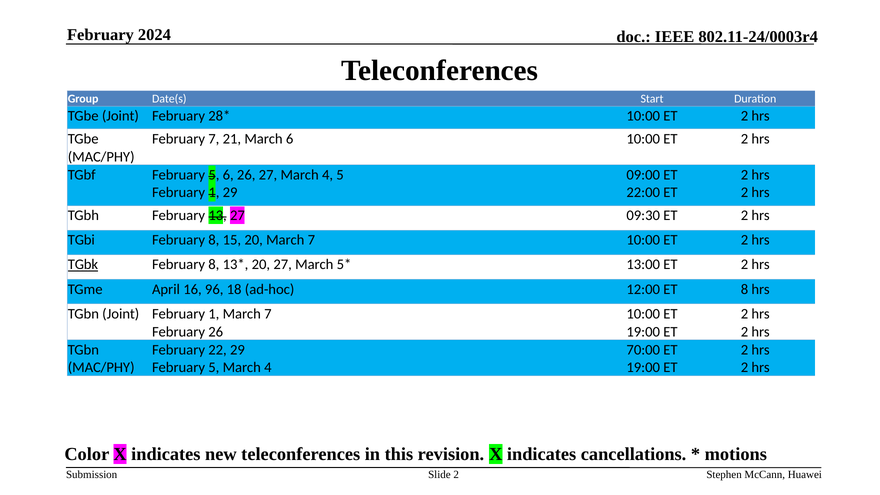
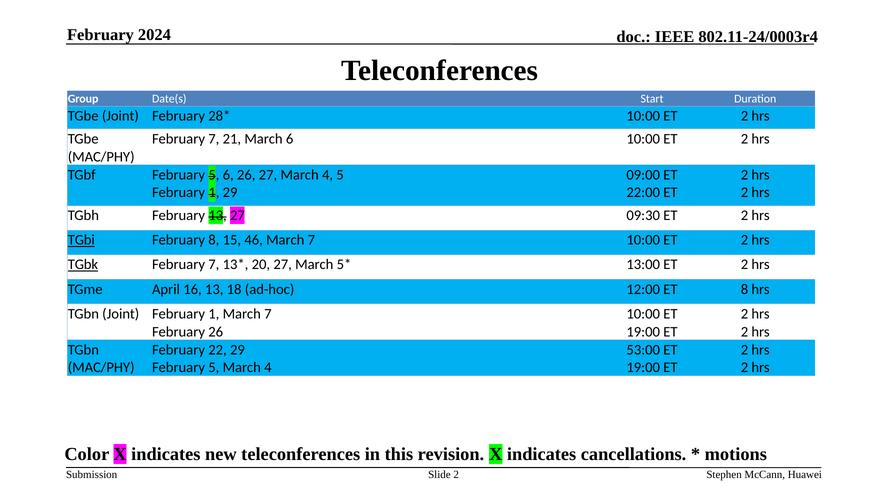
TGbi underline: none -> present
15 20: 20 -> 46
8 at (214, 265): 8 -> 7
16 96: 96 -> 13
70:00: 70:00 -> 53:00
